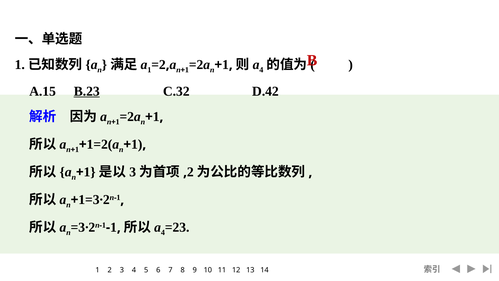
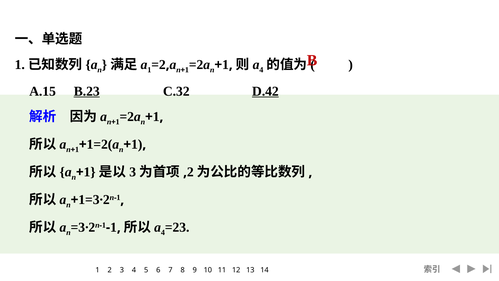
D.42 underline: none -> present
